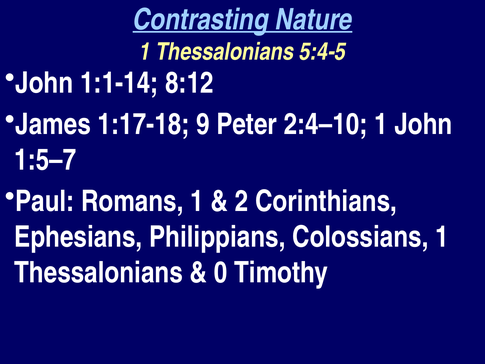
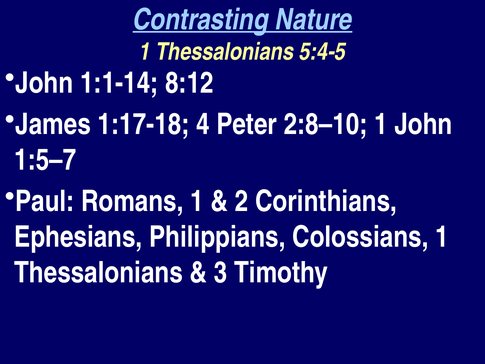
9: 9 -> 4
2:4–10: 2:4–10 -> 2:8–10
0: 0 -> 3
